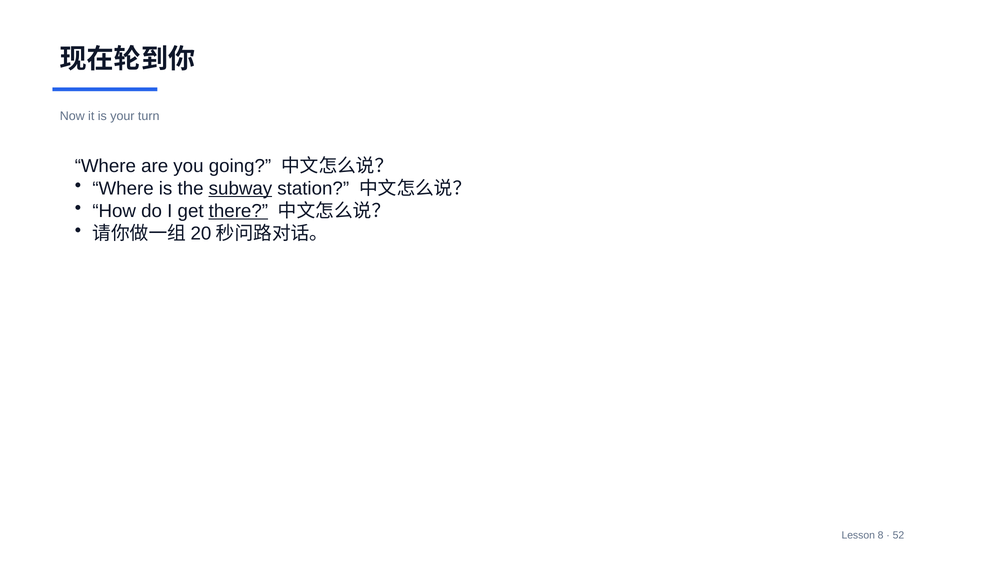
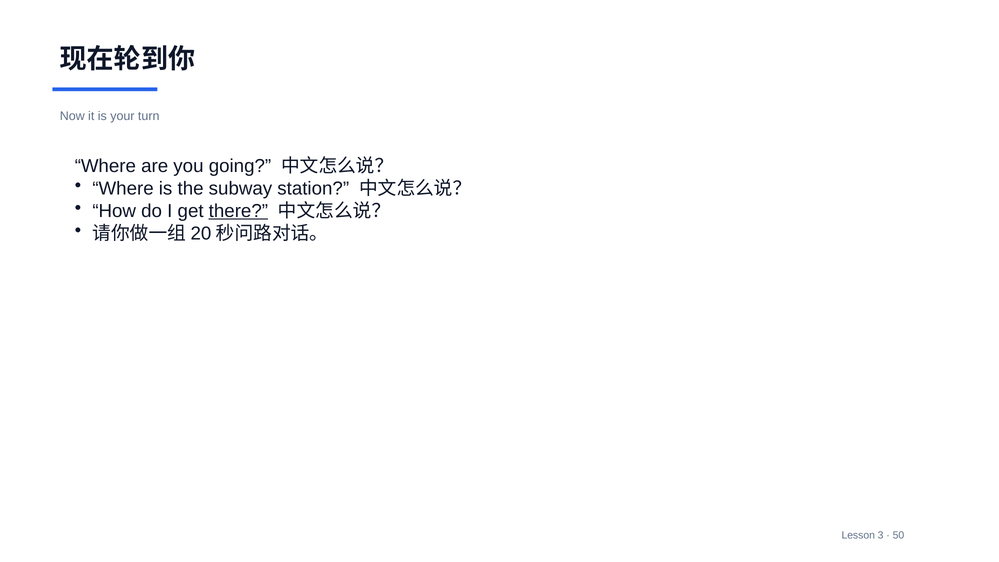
subway underline: present -> none
8: 8 -> 3
52: 52 -> 50
